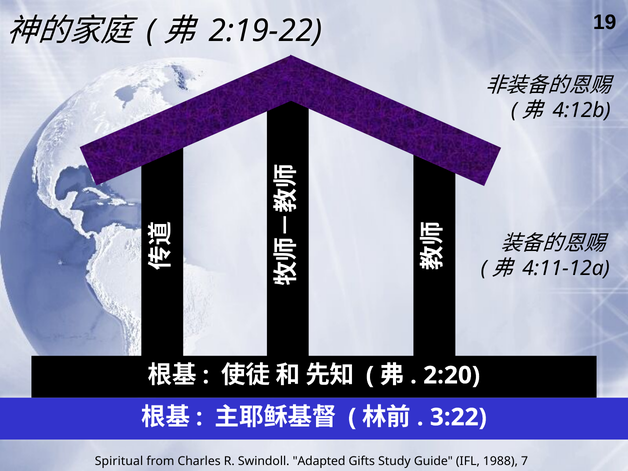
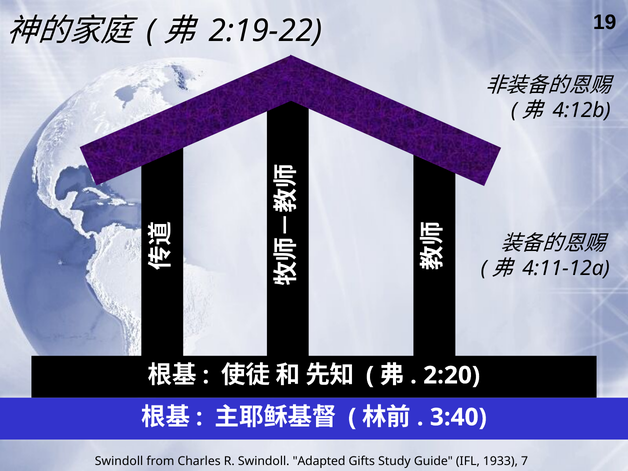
3:22: 3:22 -> 3:40
Spiritual at (119, 461): Spiritual -> Swindoll
1988: 1988 -> 1933
